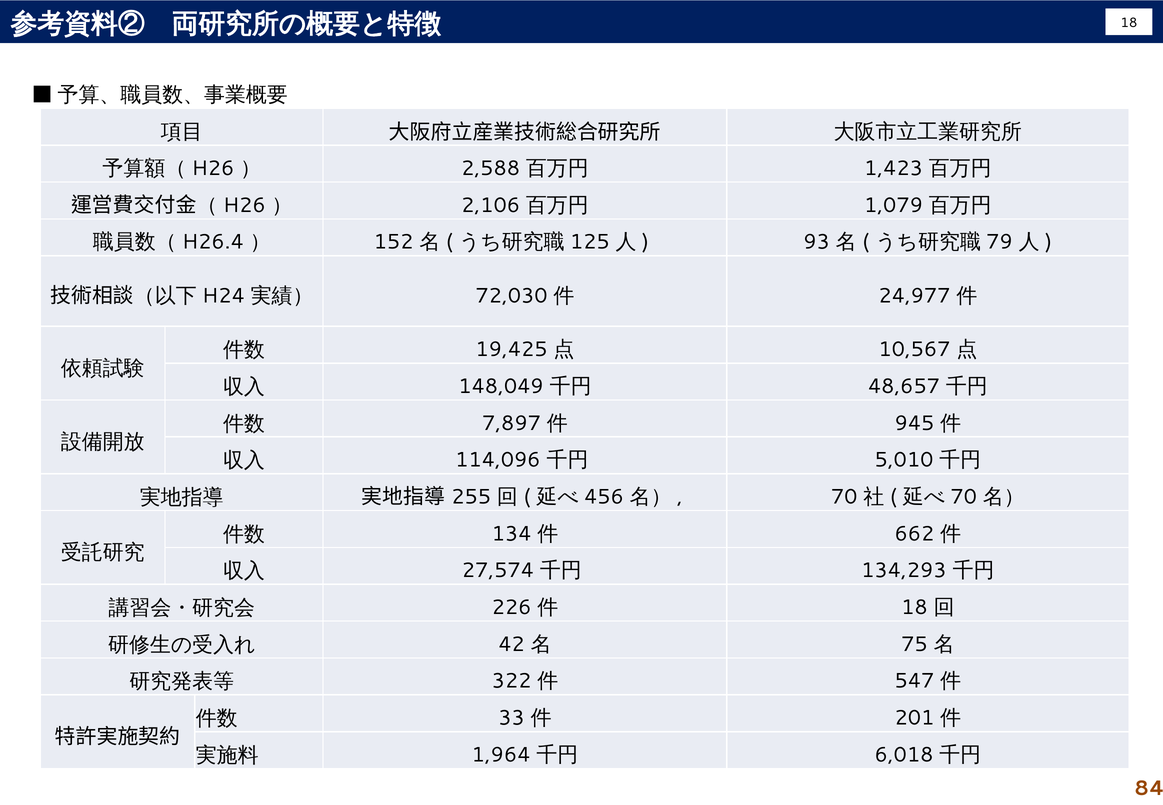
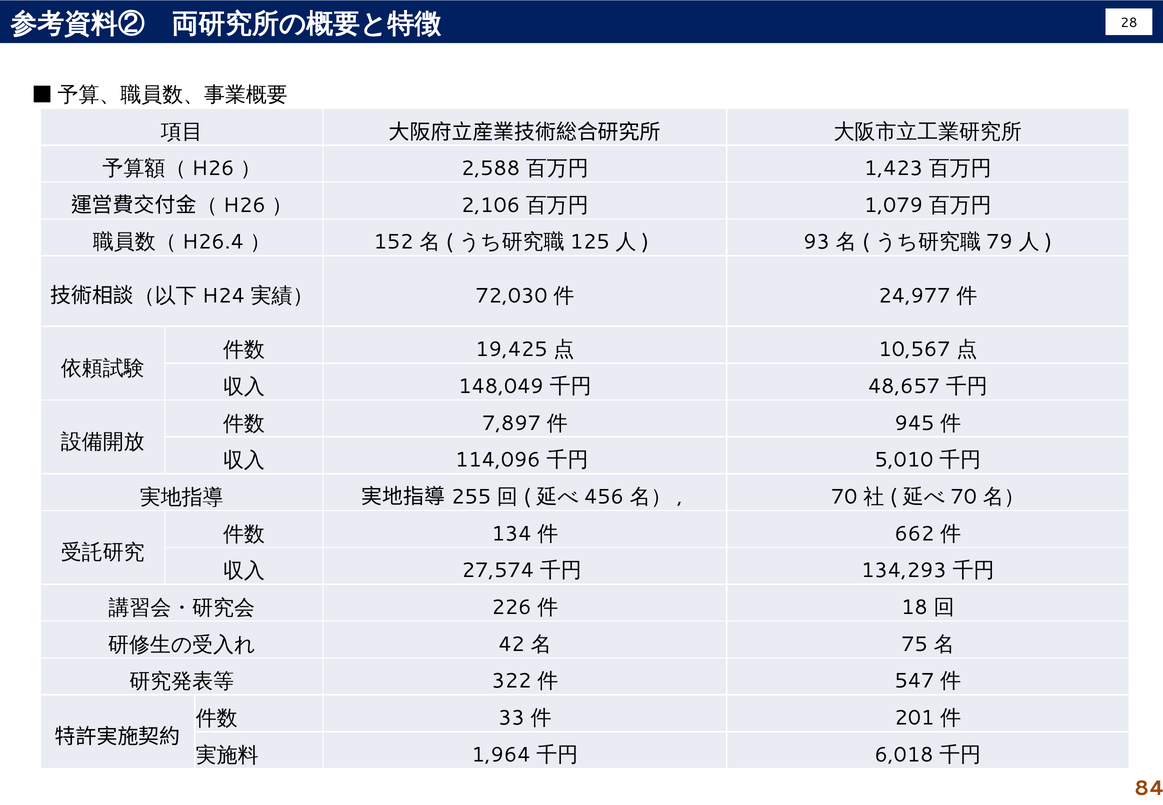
18 at (1129, 23): 18 -> 28
